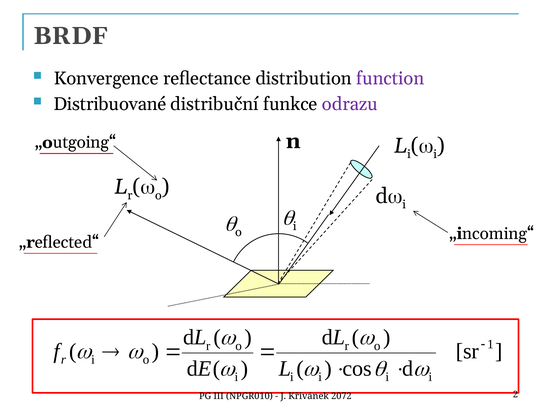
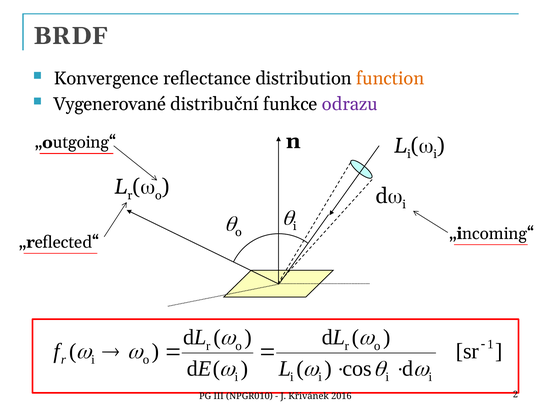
function colour: purple -> orange
Distribuované: Distribuované -> Vygenerované
2072: 2072 -> 2016
